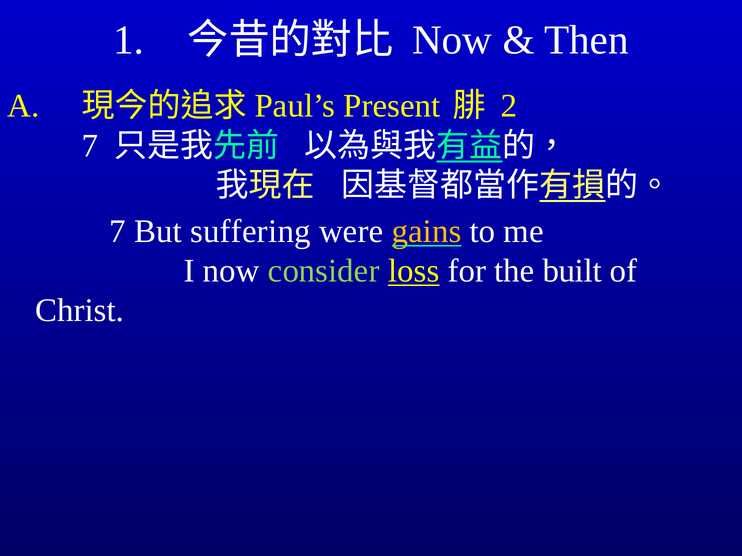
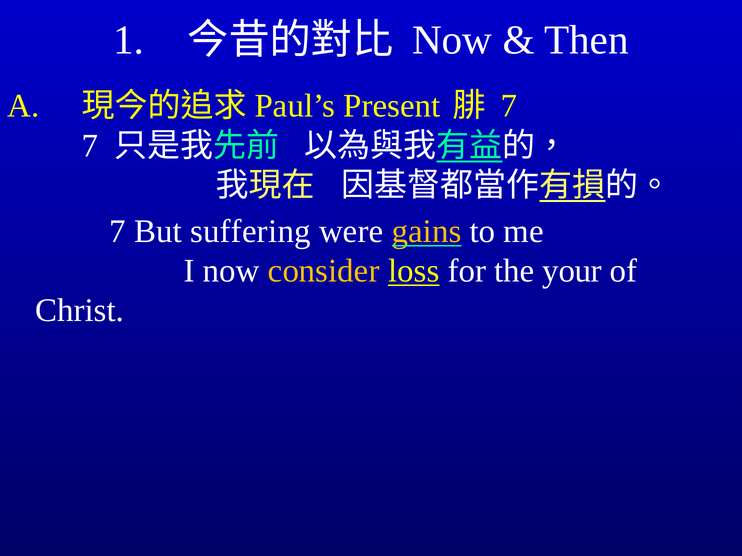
2 at (509, 106): 2 -> 7
consider colour: light green -> yellow
built: built -> your
